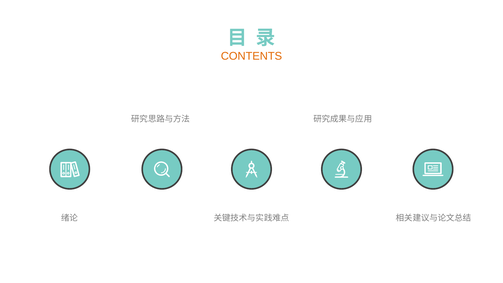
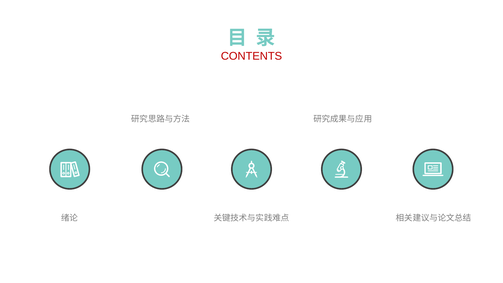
CONTENTS colour: orange -> red
